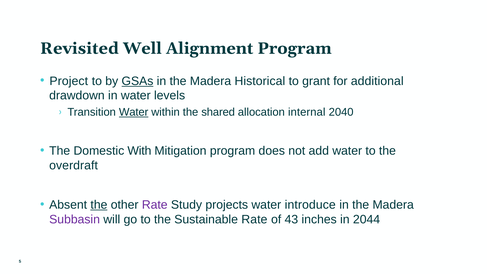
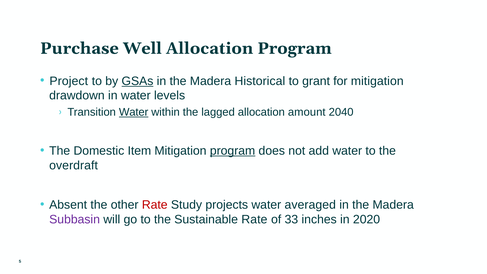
Revisited: Revisited -> Purchase
Well Alignment: Alignment -> Allocation
for additional: additional -> mitigation
shared: shared -> lagged
internal: internal -> amount
With: With -> Item
program at (233, 151) underline: none -> present
the at (99, 205) underline: present -> none
Rate at (155, 205) colour: purple -> red
introduce: introduce -> averaged
43: 43 -> 33
2044: 2044 -> 2020
